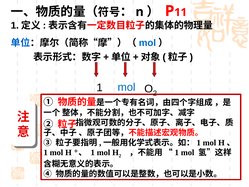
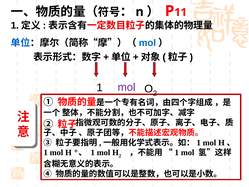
mol at (127, 87) colour: blue -> purple
